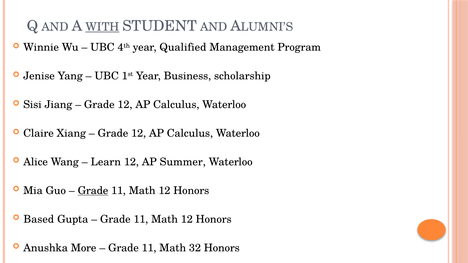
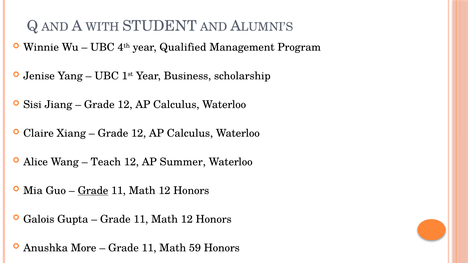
WITH underline: present -> none
Learn: Learn -> Teach
Based: Based -> Galois
32: 32 -> 59
